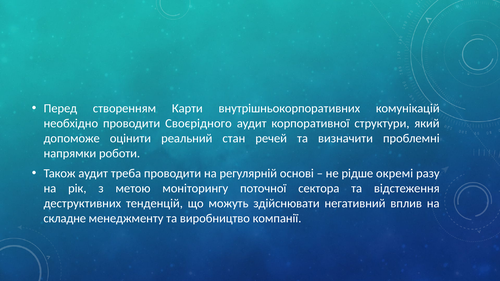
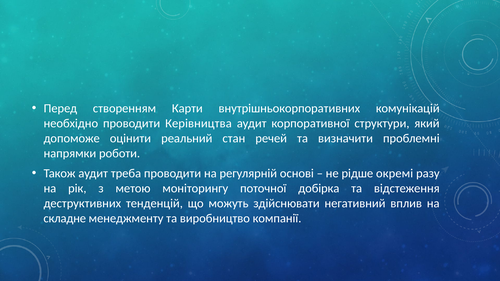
Своєрідного: Своєрідного -> Керівництва
сектора: сектора -> добірка
